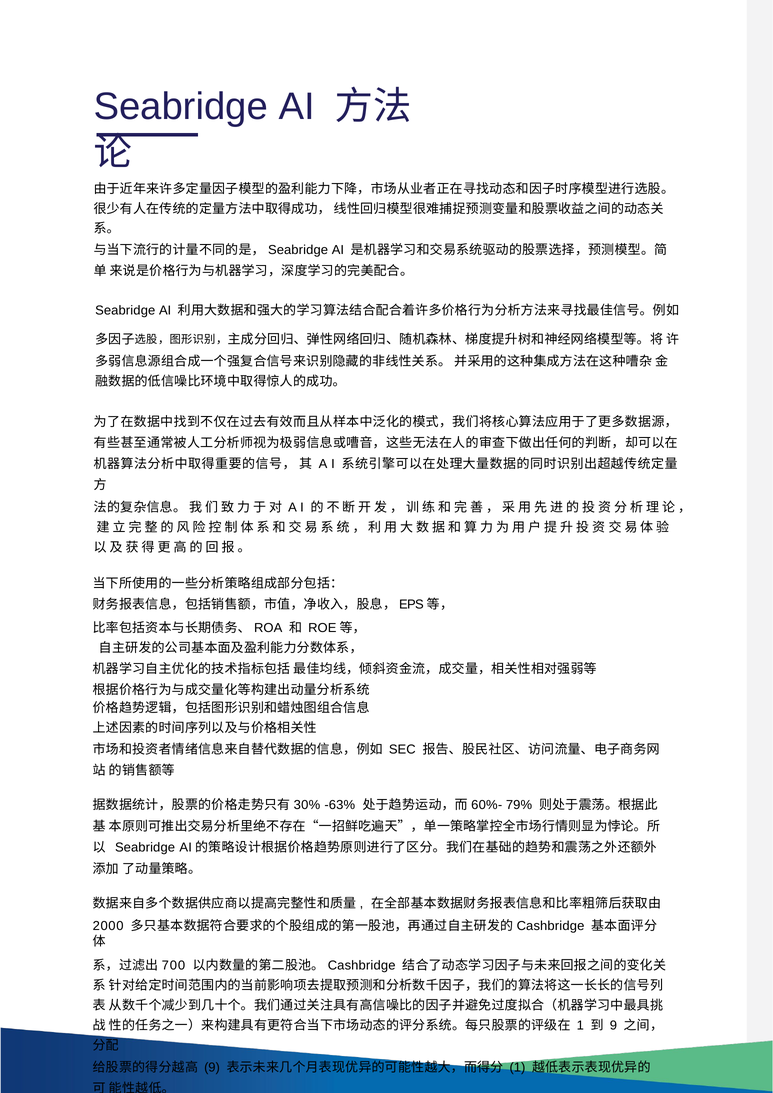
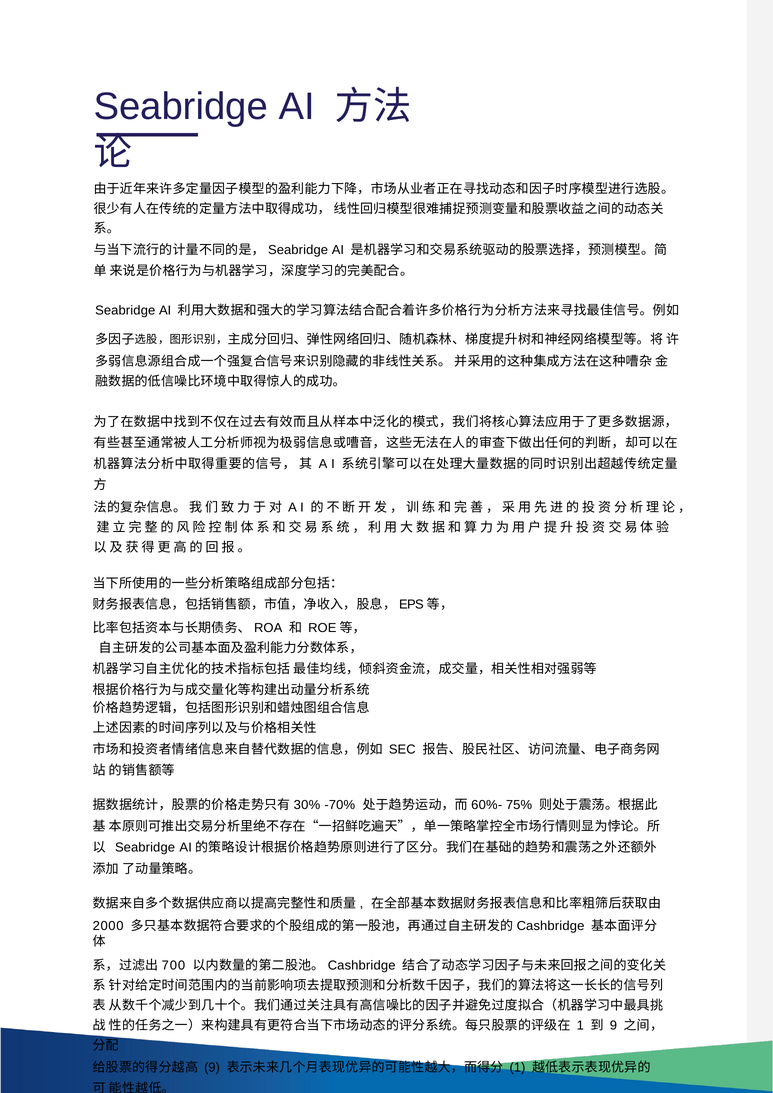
-63%: -63% -> -70%
79%: 79% -> 75%
